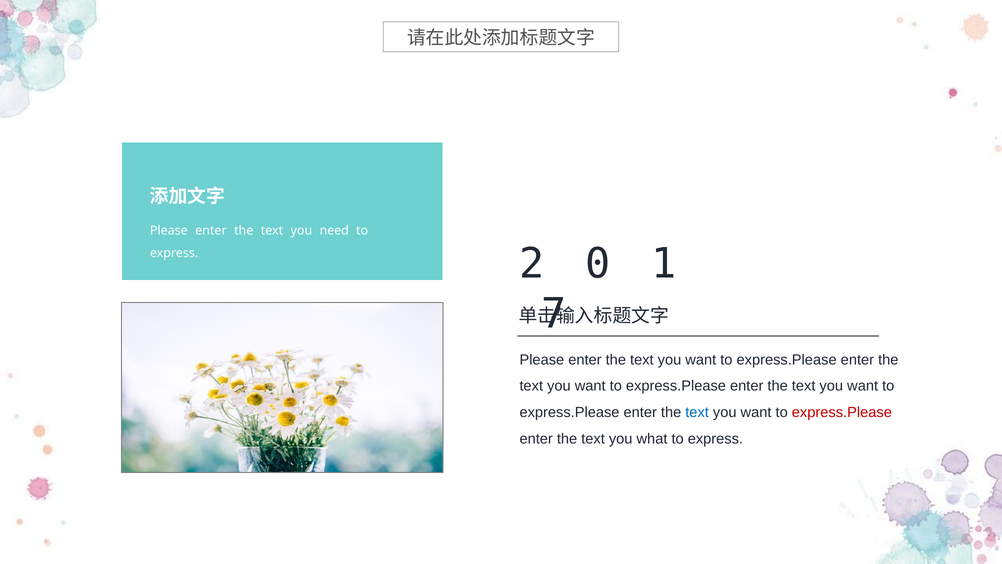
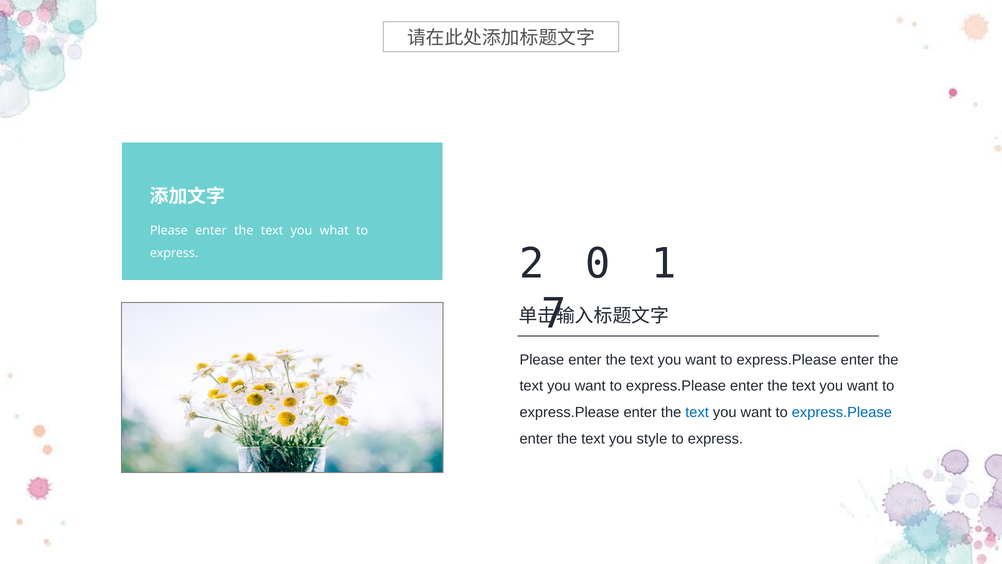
need: need -> what
express.Please at (842, 412) colour: red -> blue
what: what -> style
